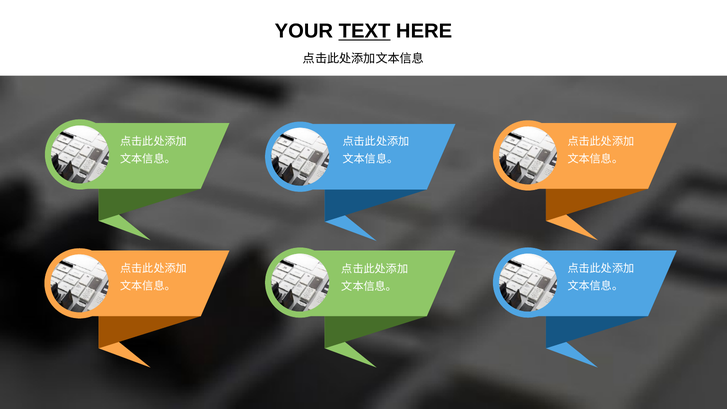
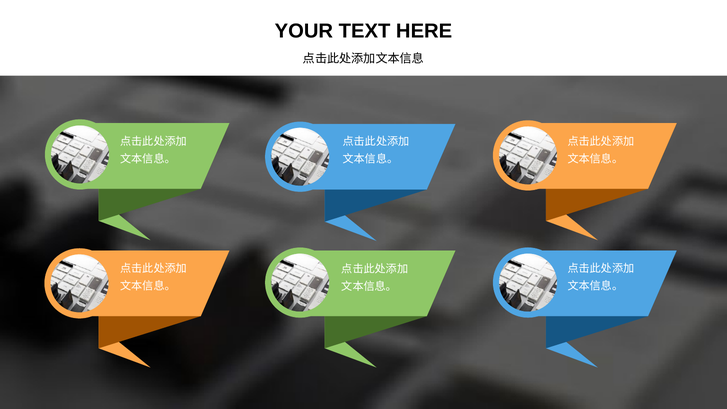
TEXT underline: present -> none
